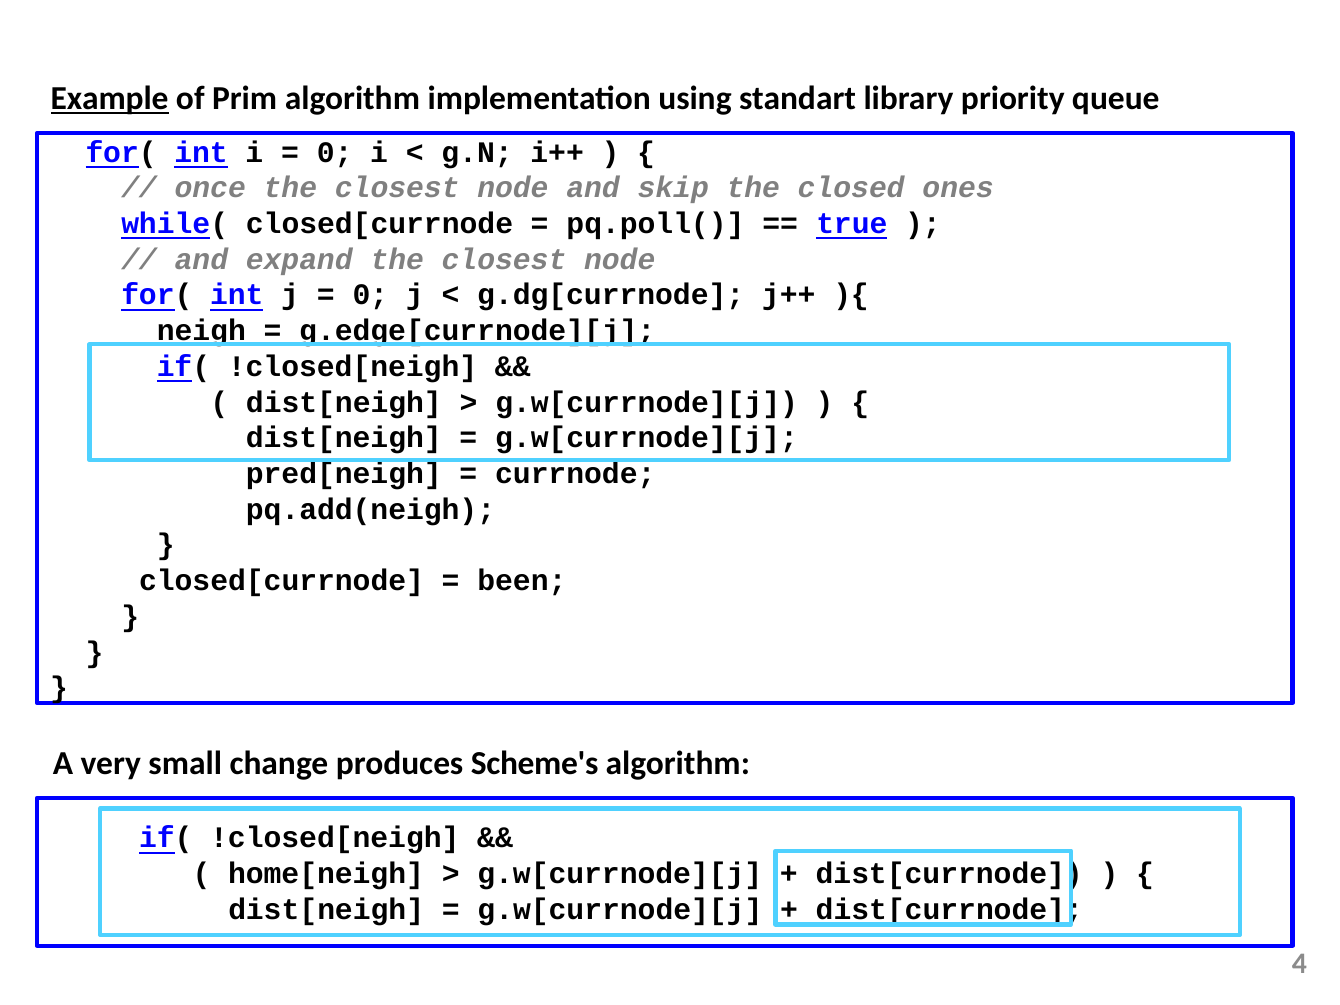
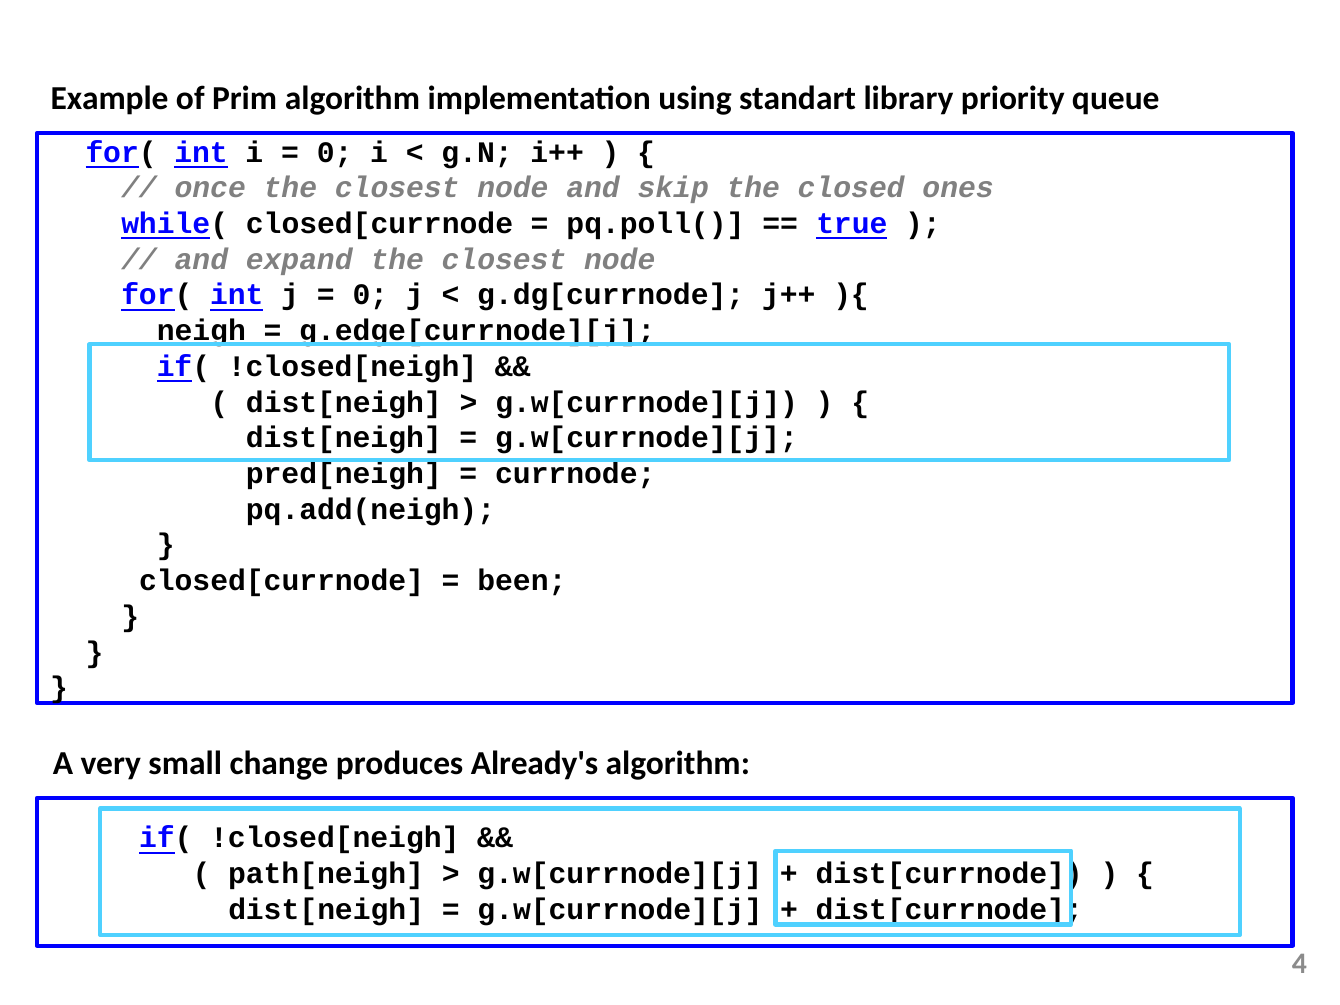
Example underline: present -> none
Scheme's: Scheme's -> Already's
home[neigh: home[neigh -> path[neigh
